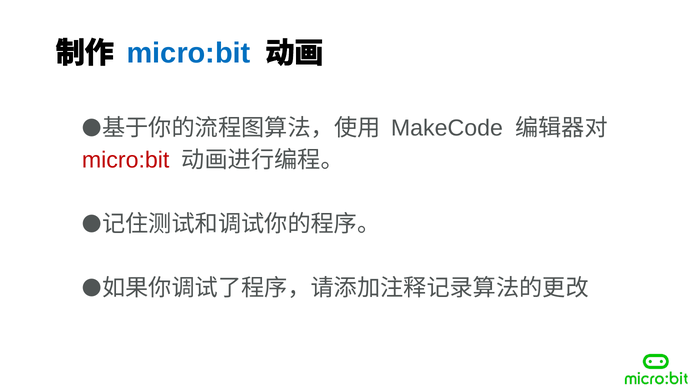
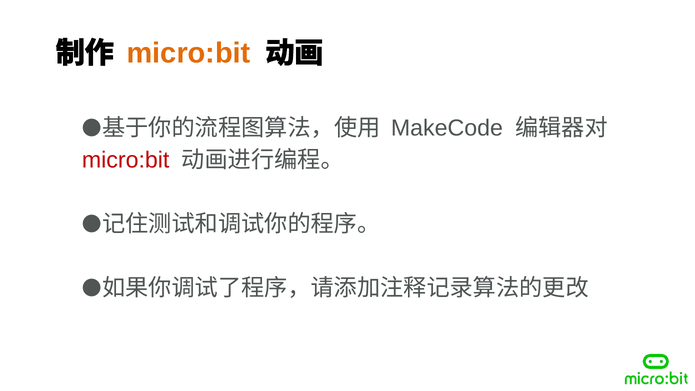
micro:bit at (189, 53) colour: blue -> orange
